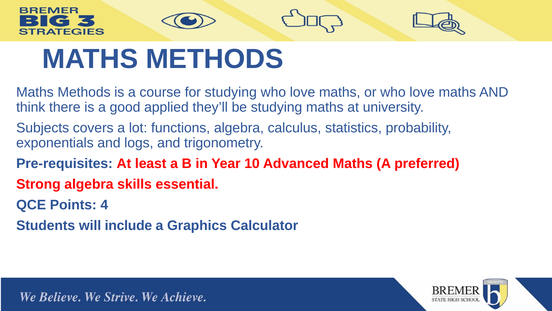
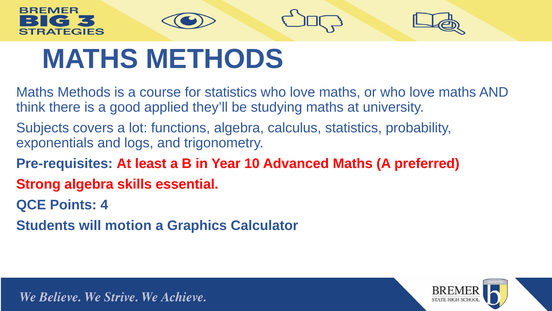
for studying: studying -> statistics
include: include -> motion
